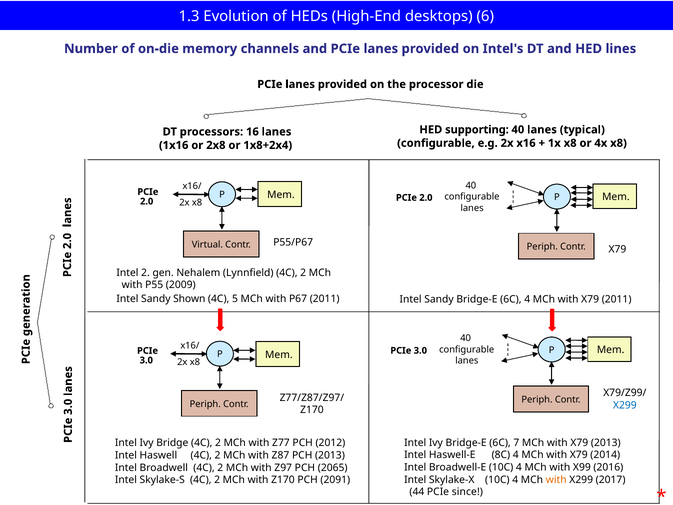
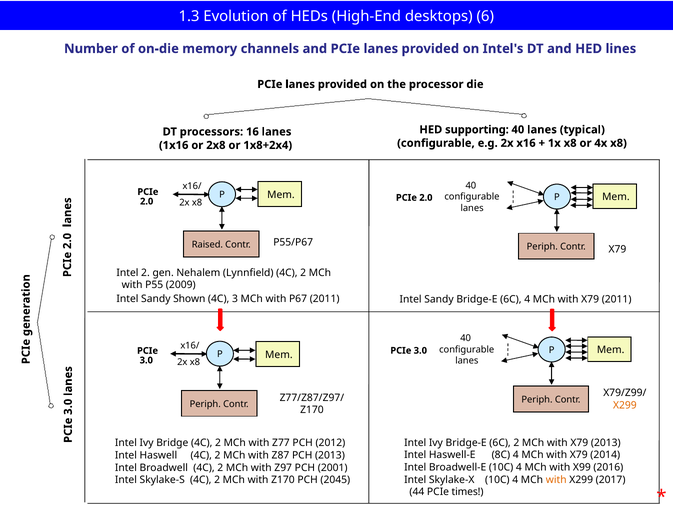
Virtual: Virtual -> Raised
4C 5: 5 -> 3
X299 at (625, 405) colour: blue -> orange
6C 7: 7 -> 2
2065: 2065 -> 2001
2091: 2091 -> 2045
since: since -> times
